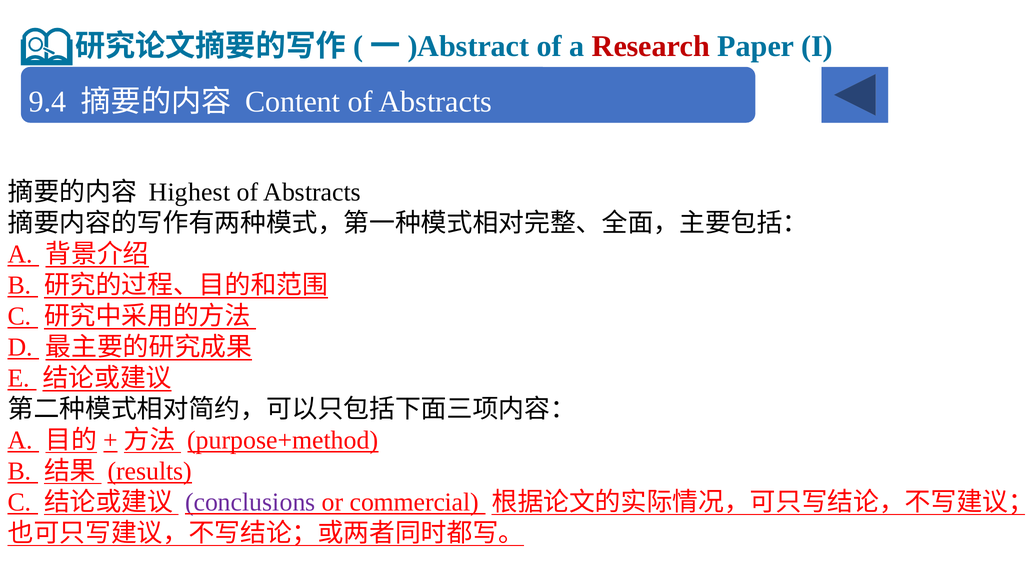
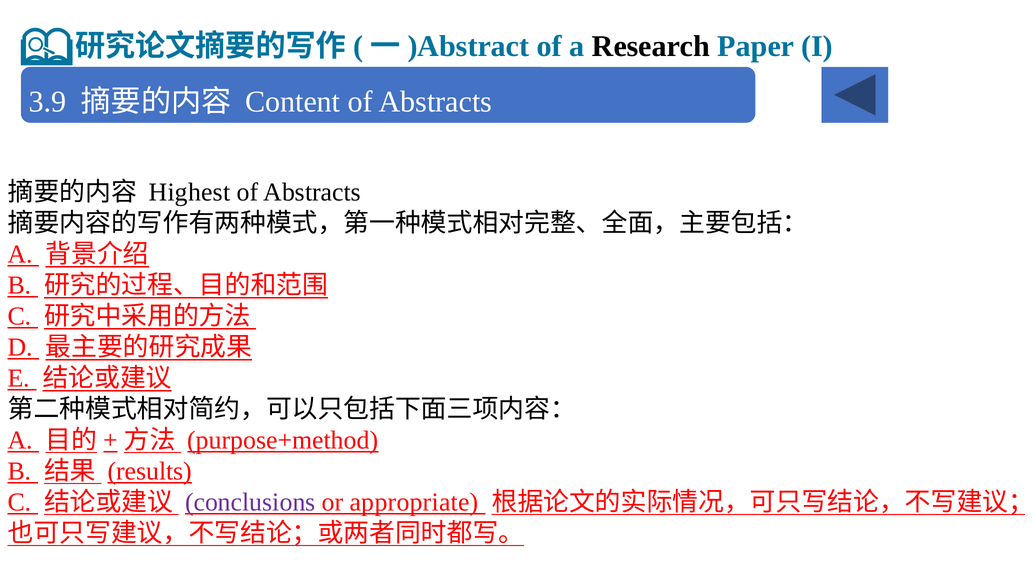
Research colour: red -> black
9.4: 9.4 -> 3.9
commercial: commercial -> appropriate
